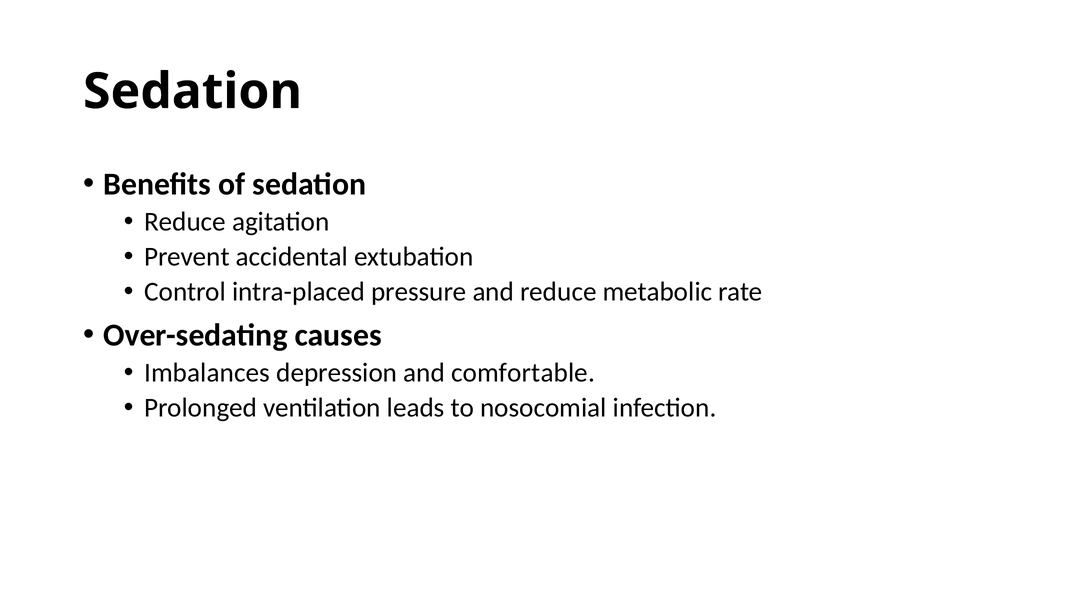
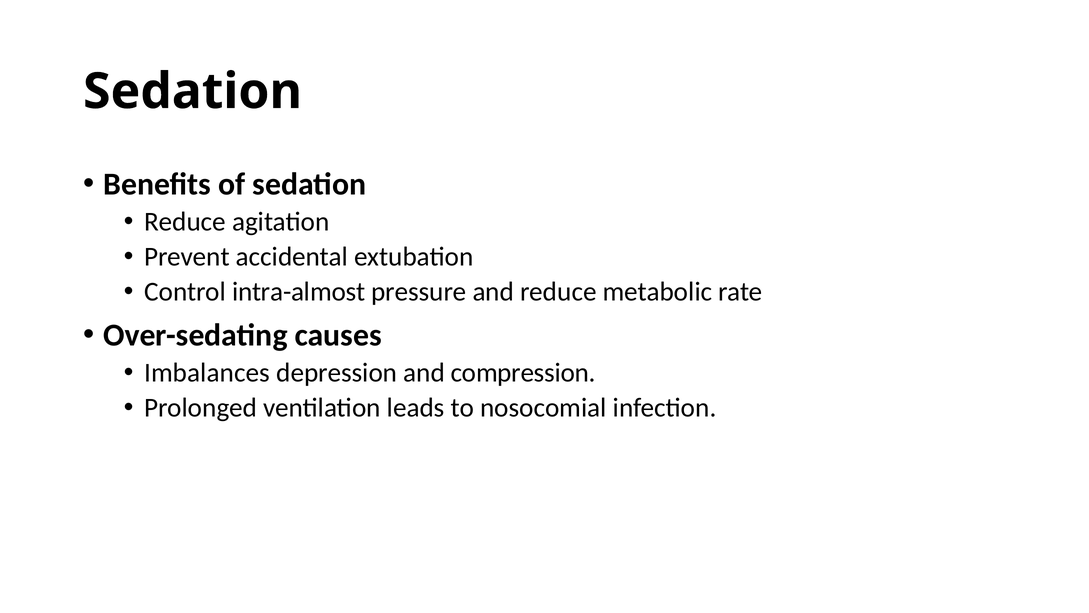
intra-placed: intra-placed -> intra-almost
comfortable: comfortable -> compression
